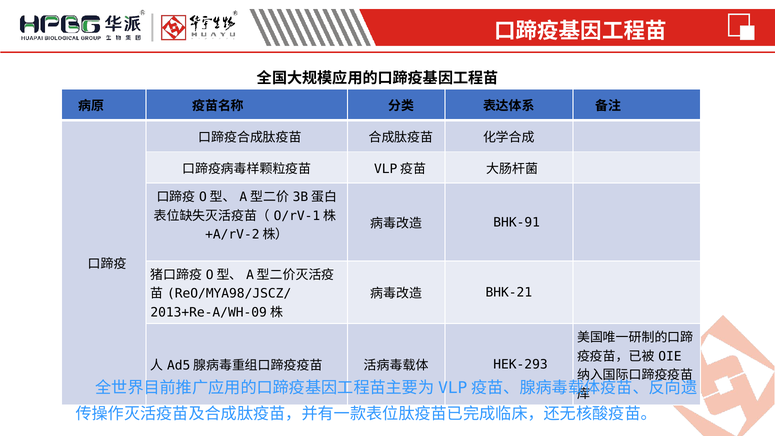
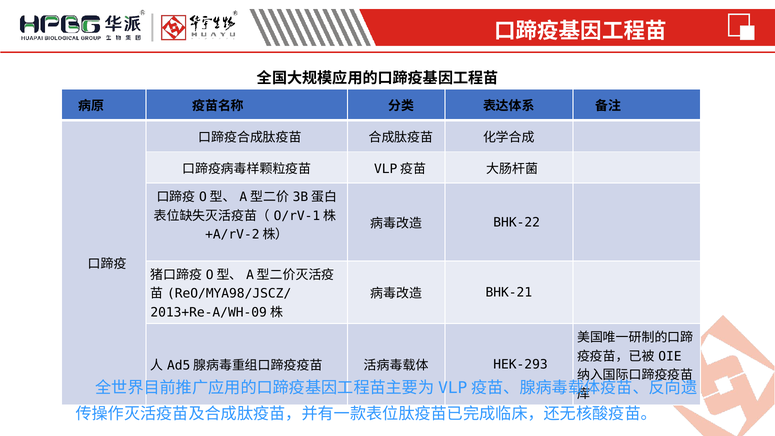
BHK-91: BHK-91 -> BHK-22
